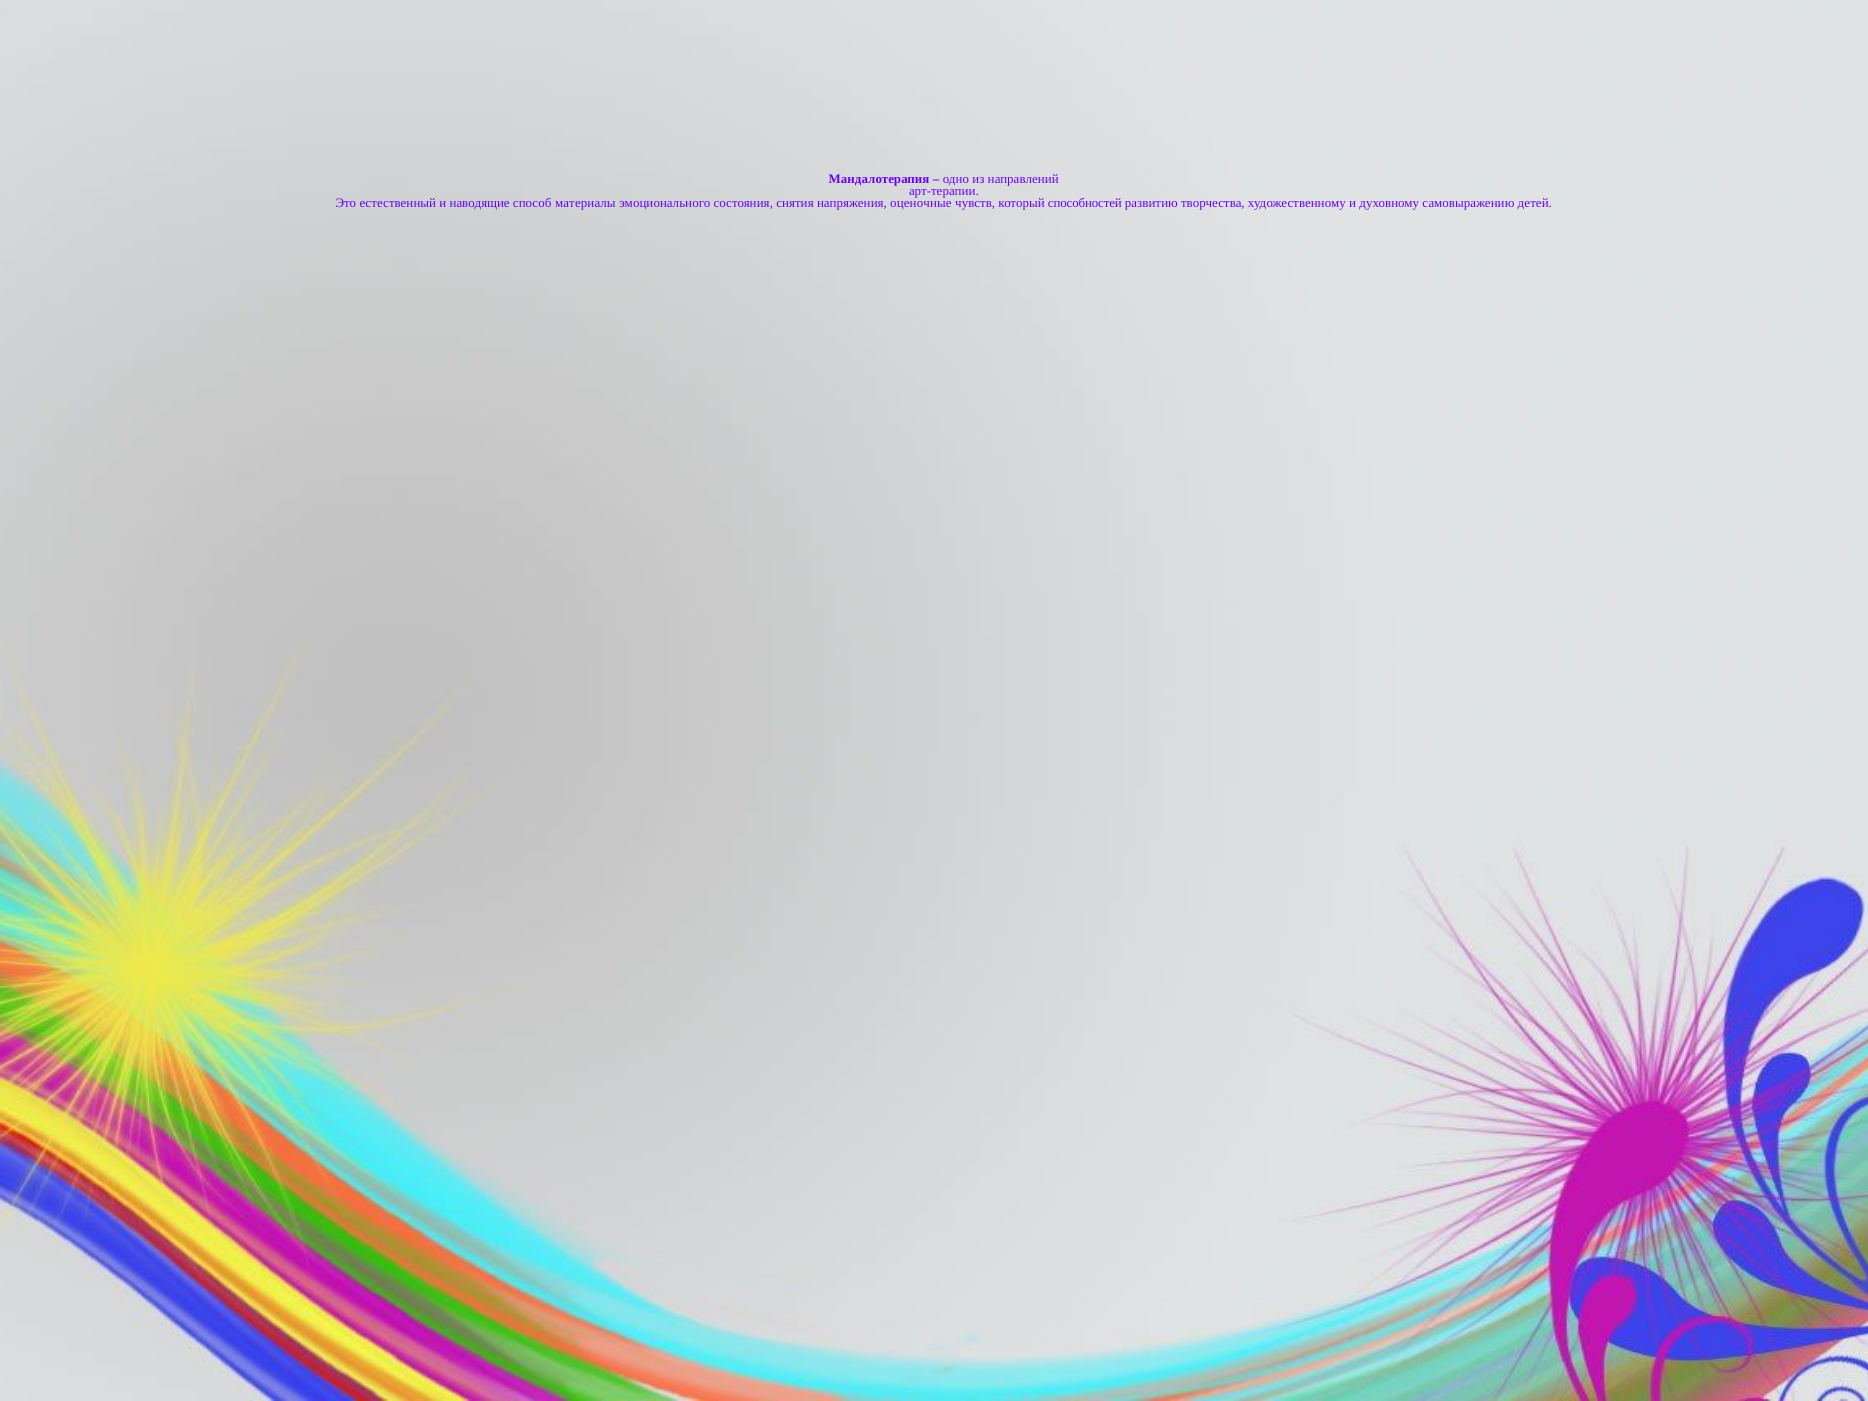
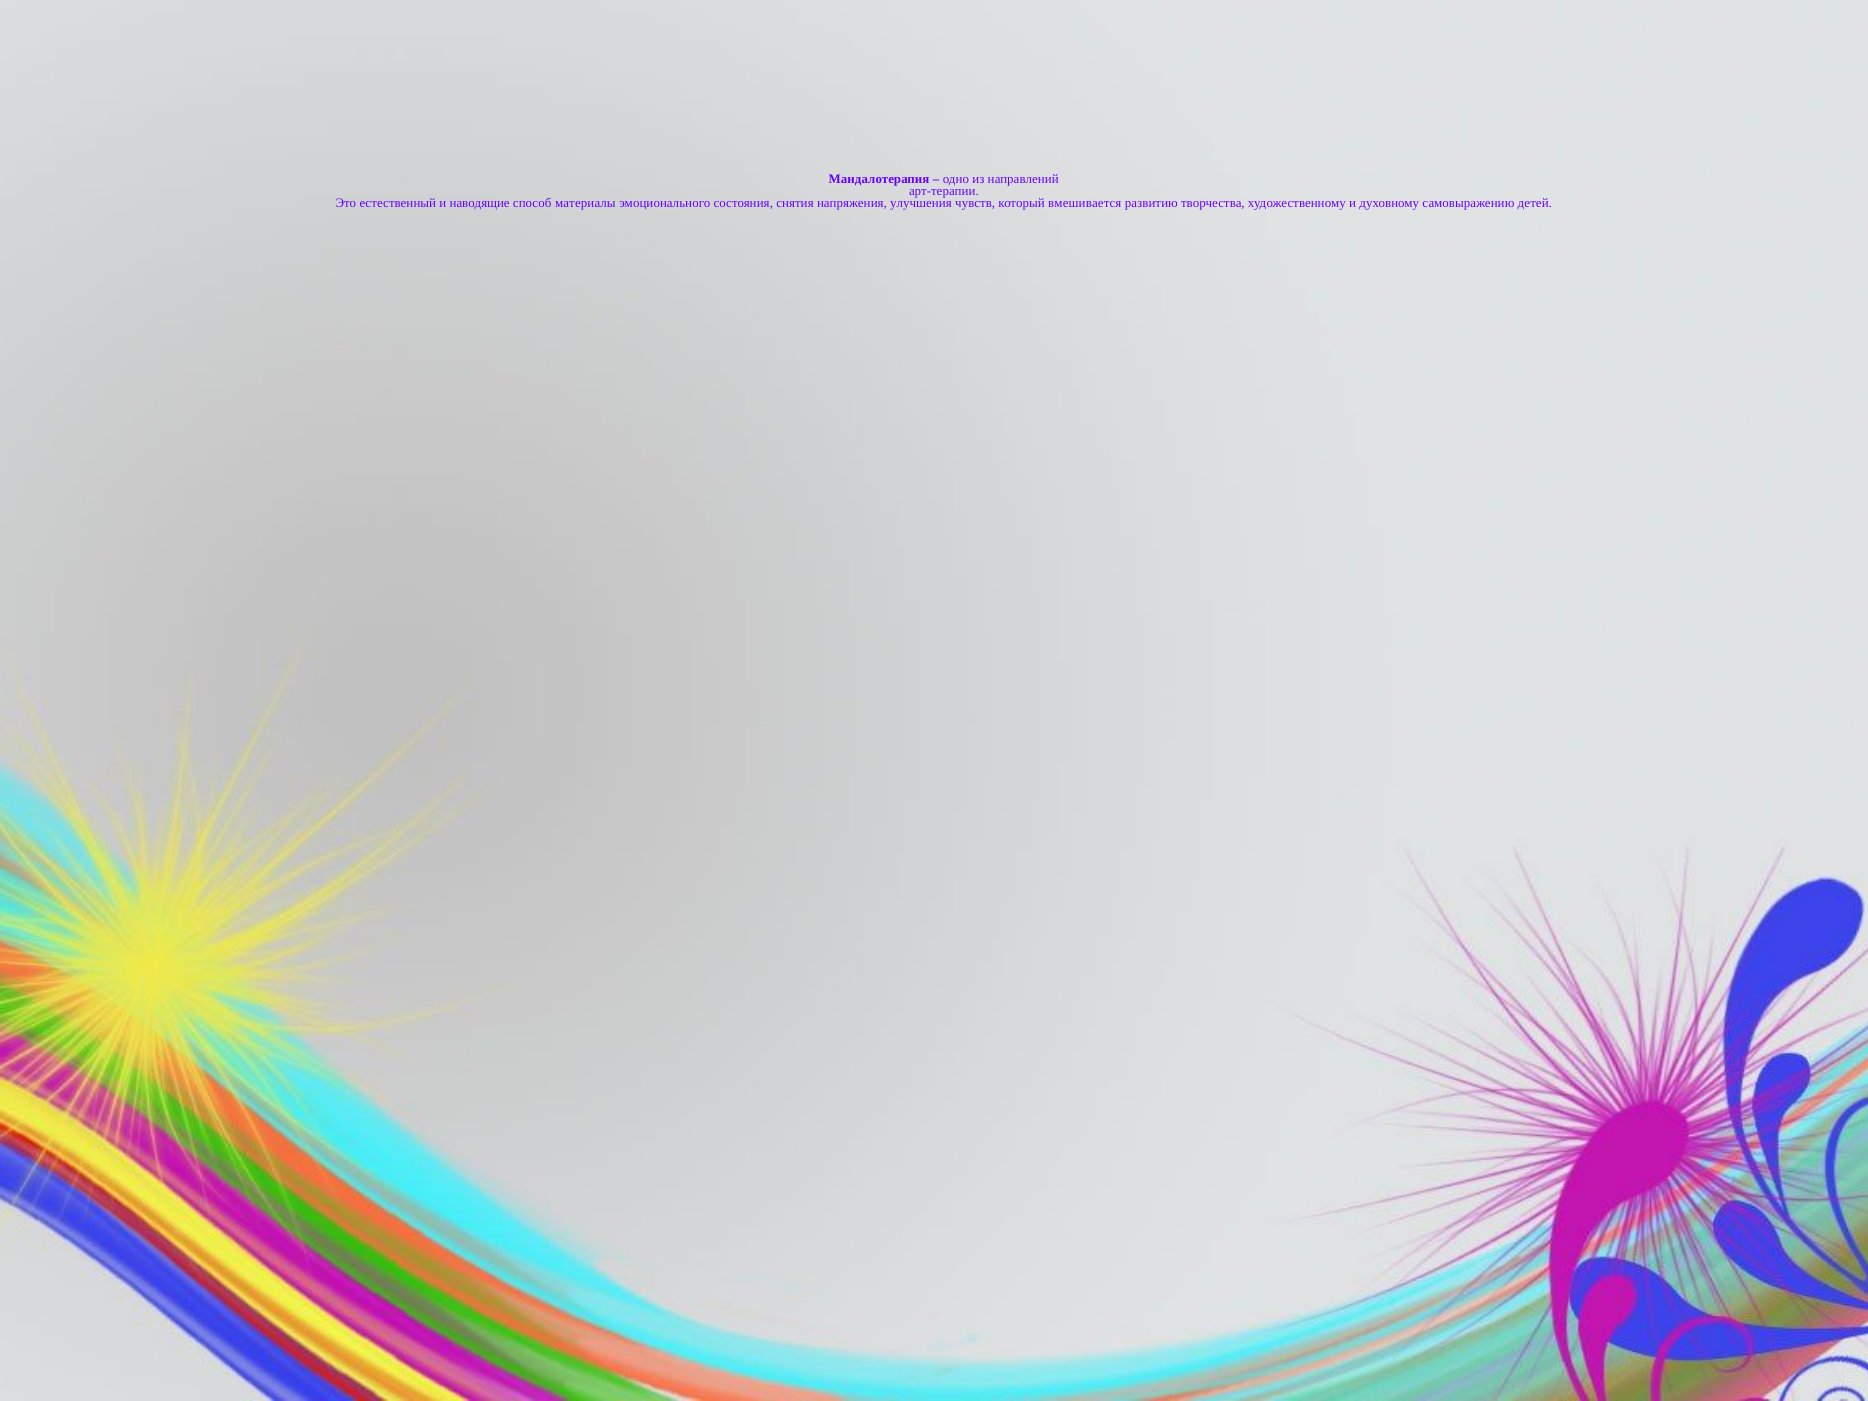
оценочные: оценочные -> улучшения
способностей: способностей -> вмешивается
